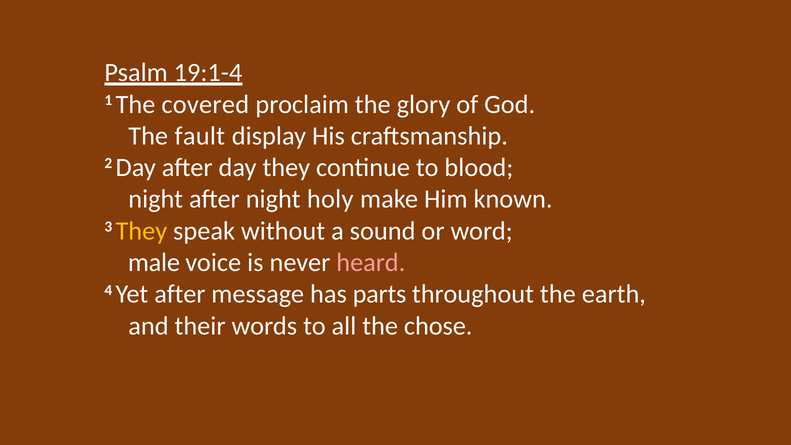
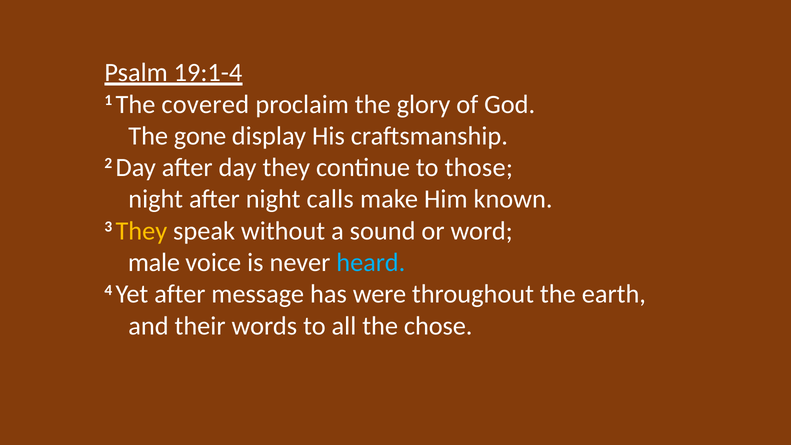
fault: fault -> gone
blood: blood -> those
holy: holy -> calls
heard colour: pink -> light blue
parts: parts -> were
